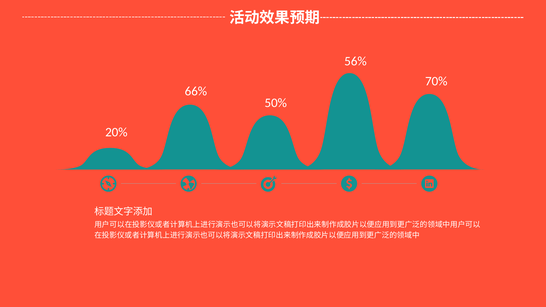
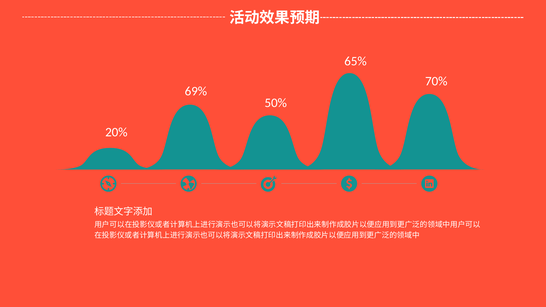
56%: 56% -> 65%
66%: 66% -> 69%
